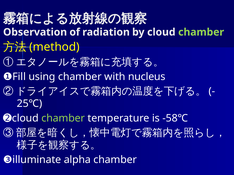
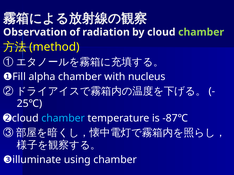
using: using -> alpha
chamber at (63, 118) colour: light green -> light blue
-58℃: -58℃ -> -87℃
alpha: alpha -> using
